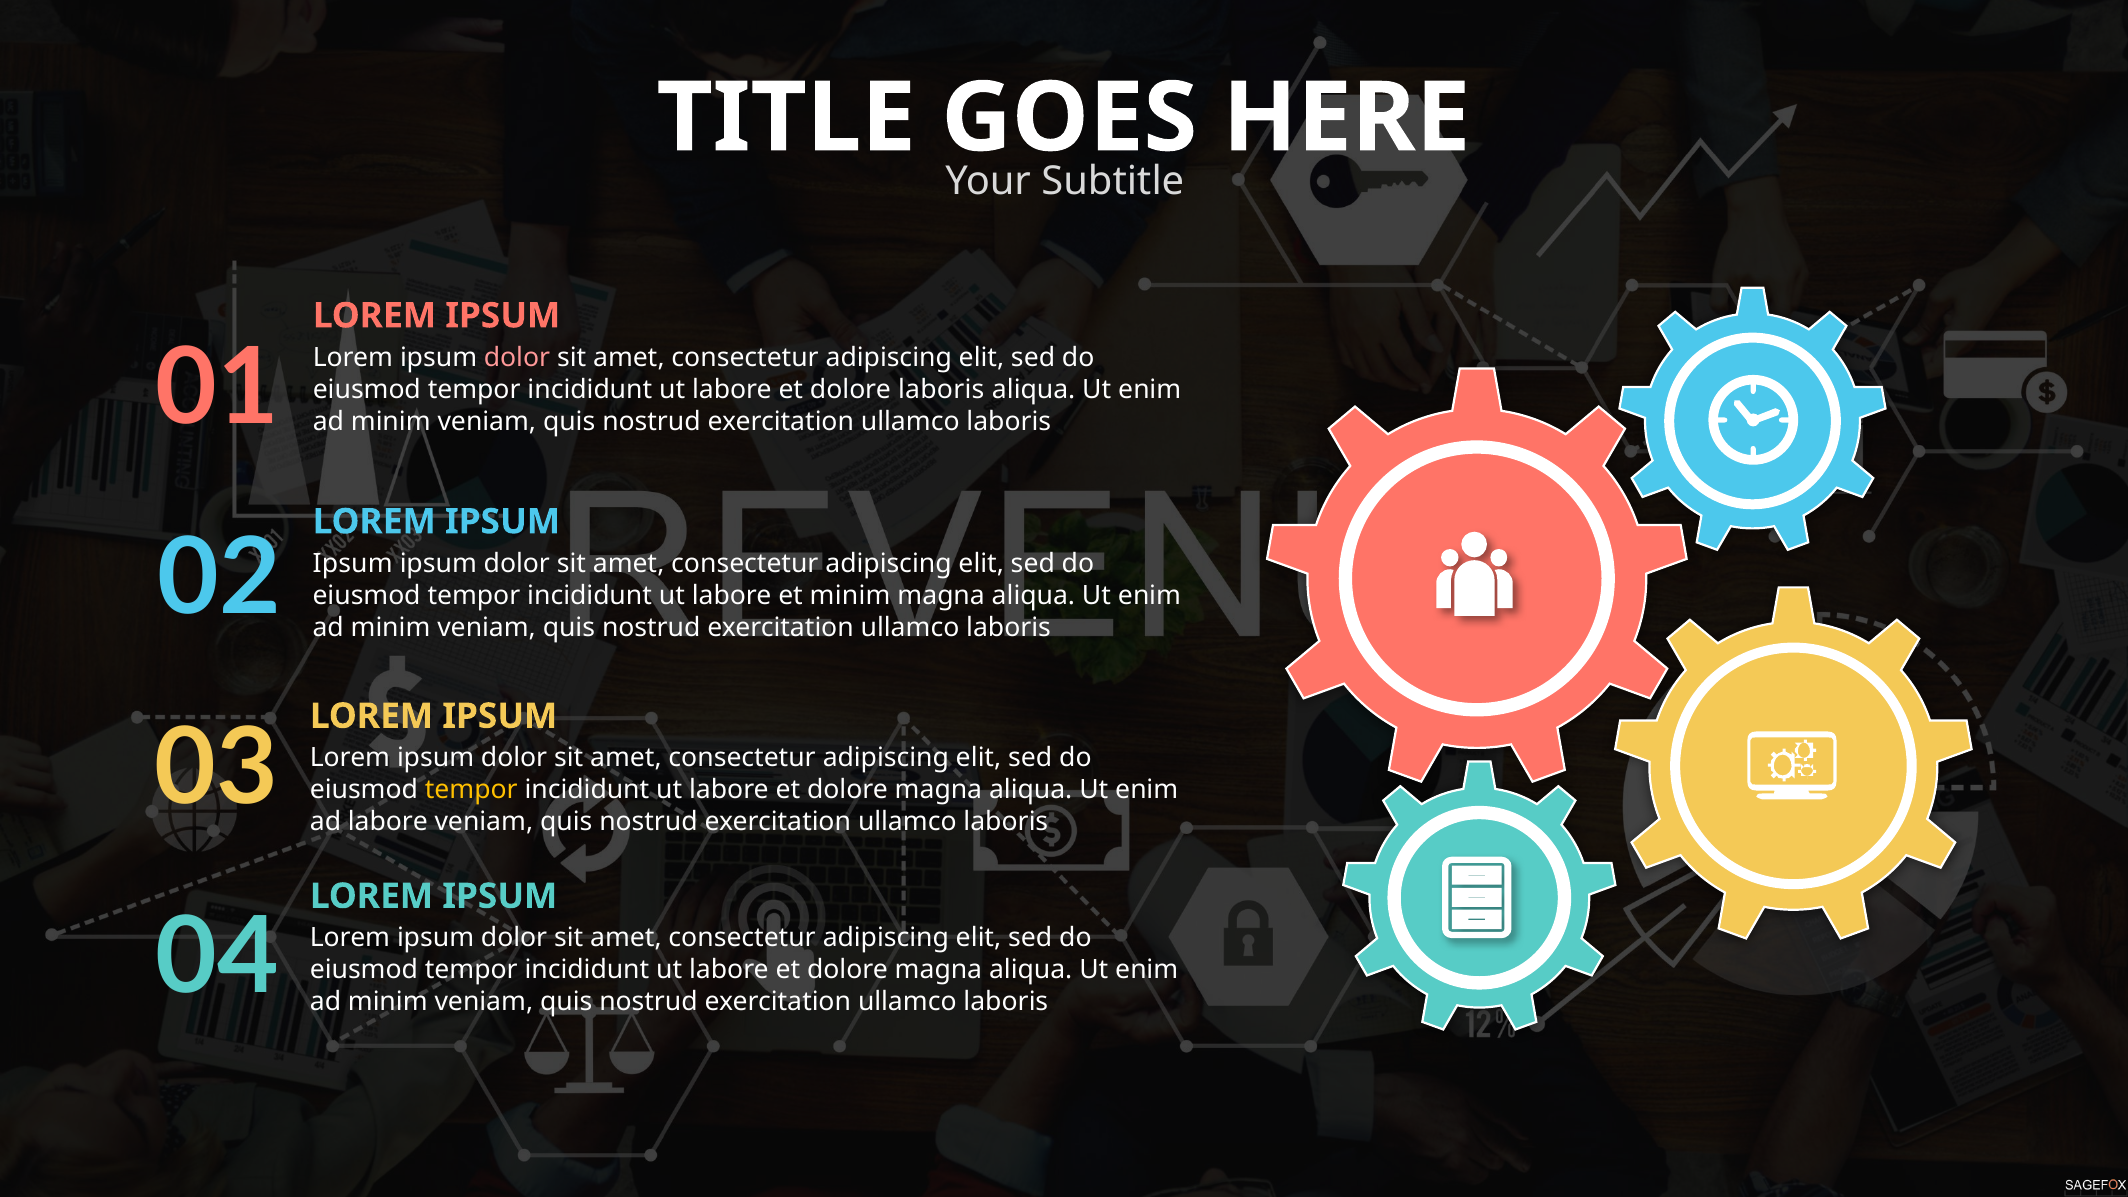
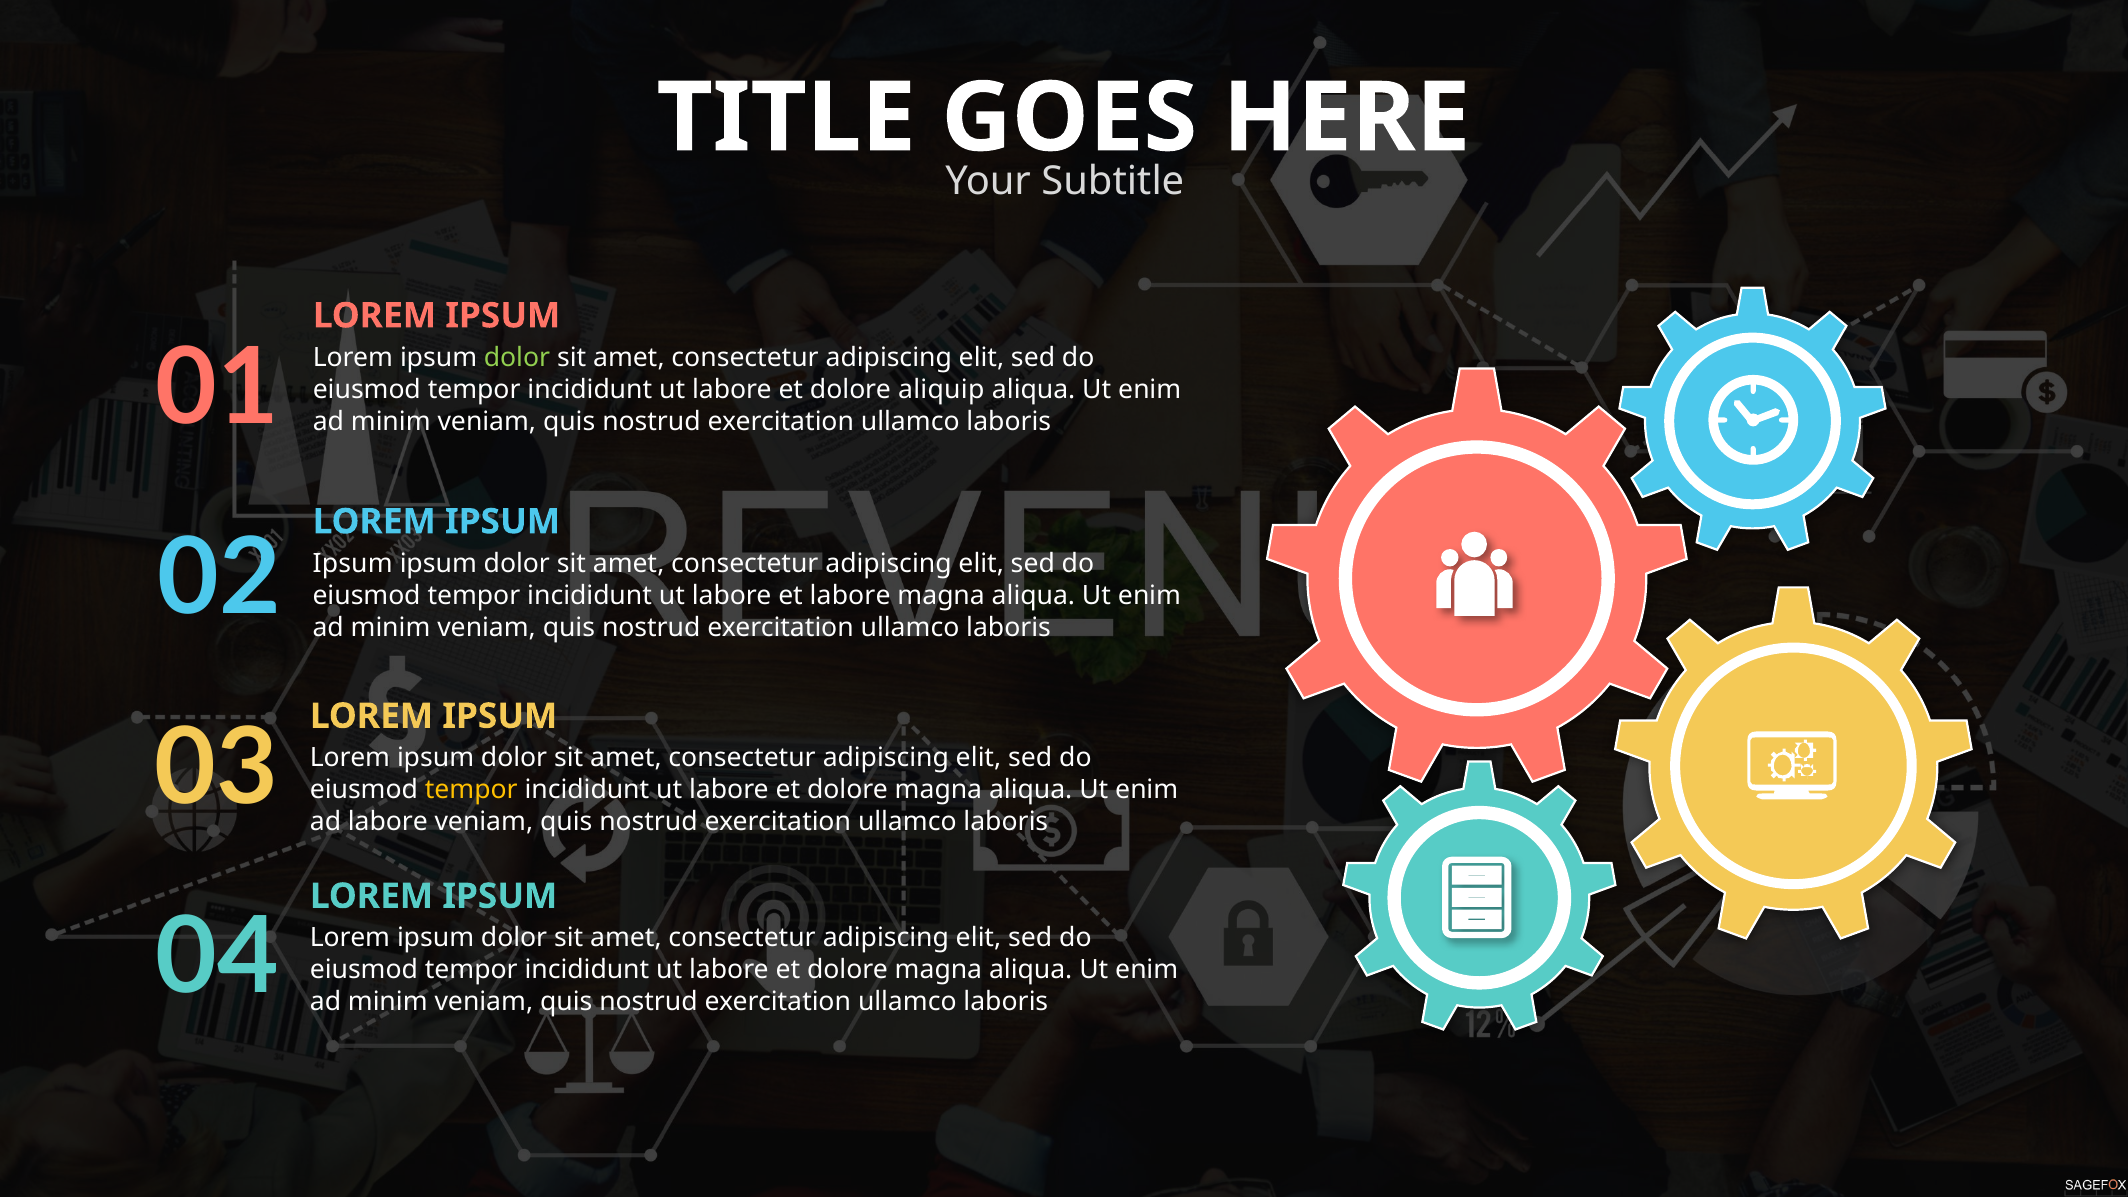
dolor at (517, 358) colour: pink -> light green
dolore laboris: laboris -> aliquip
et minim: minim -> labore
